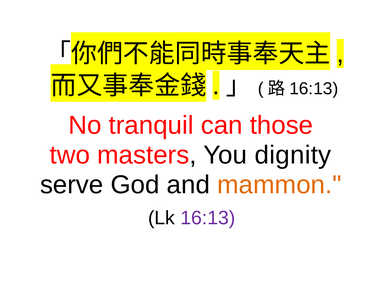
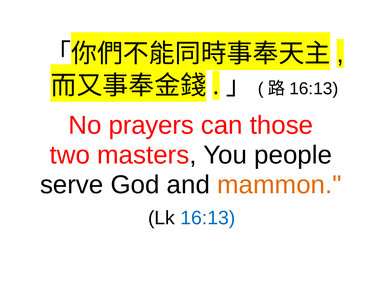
tranquil: tranquil -> prayers
dignity: dignity -> people
16:13 at (208, 218) colour: purple -> blue
